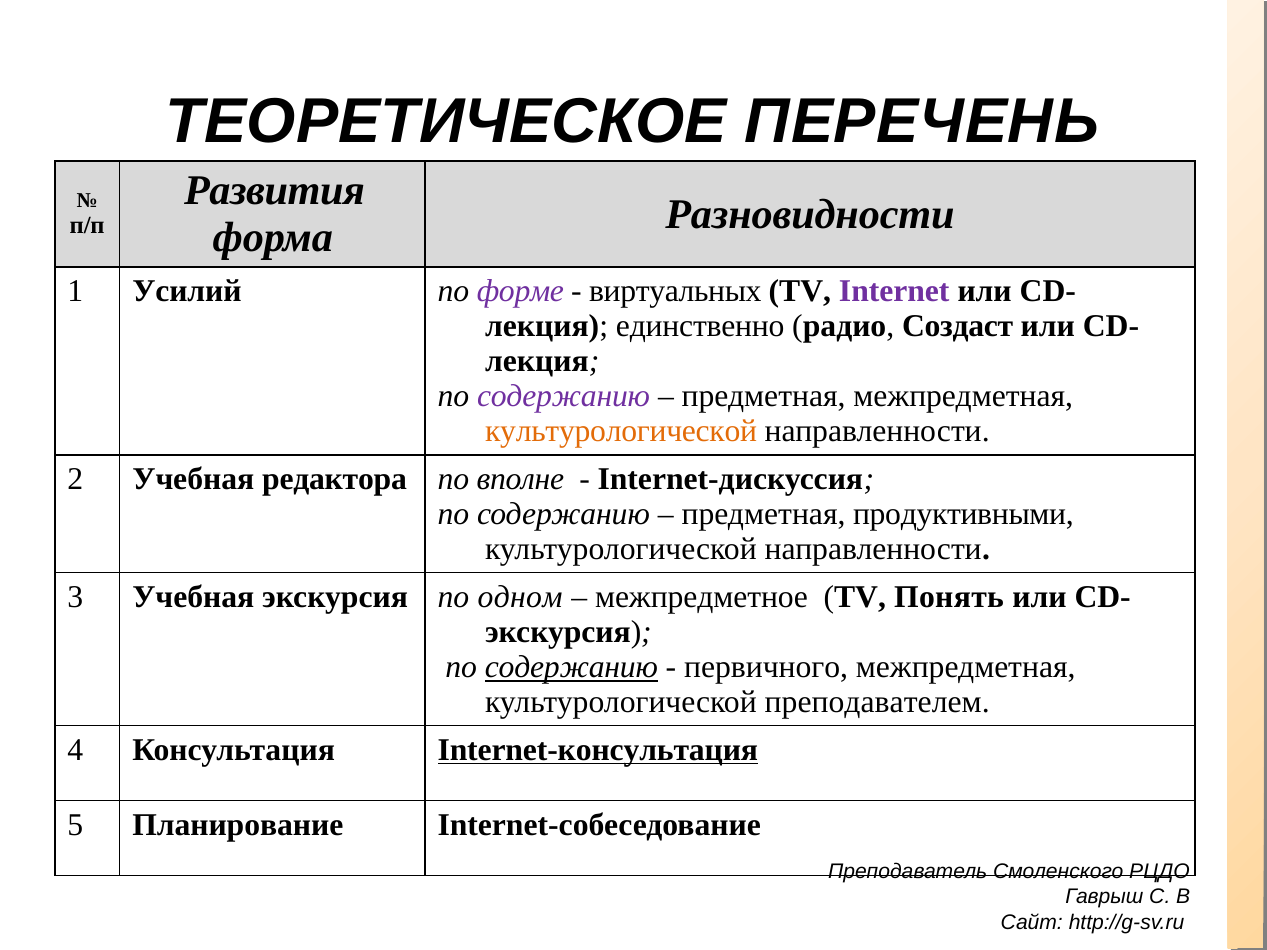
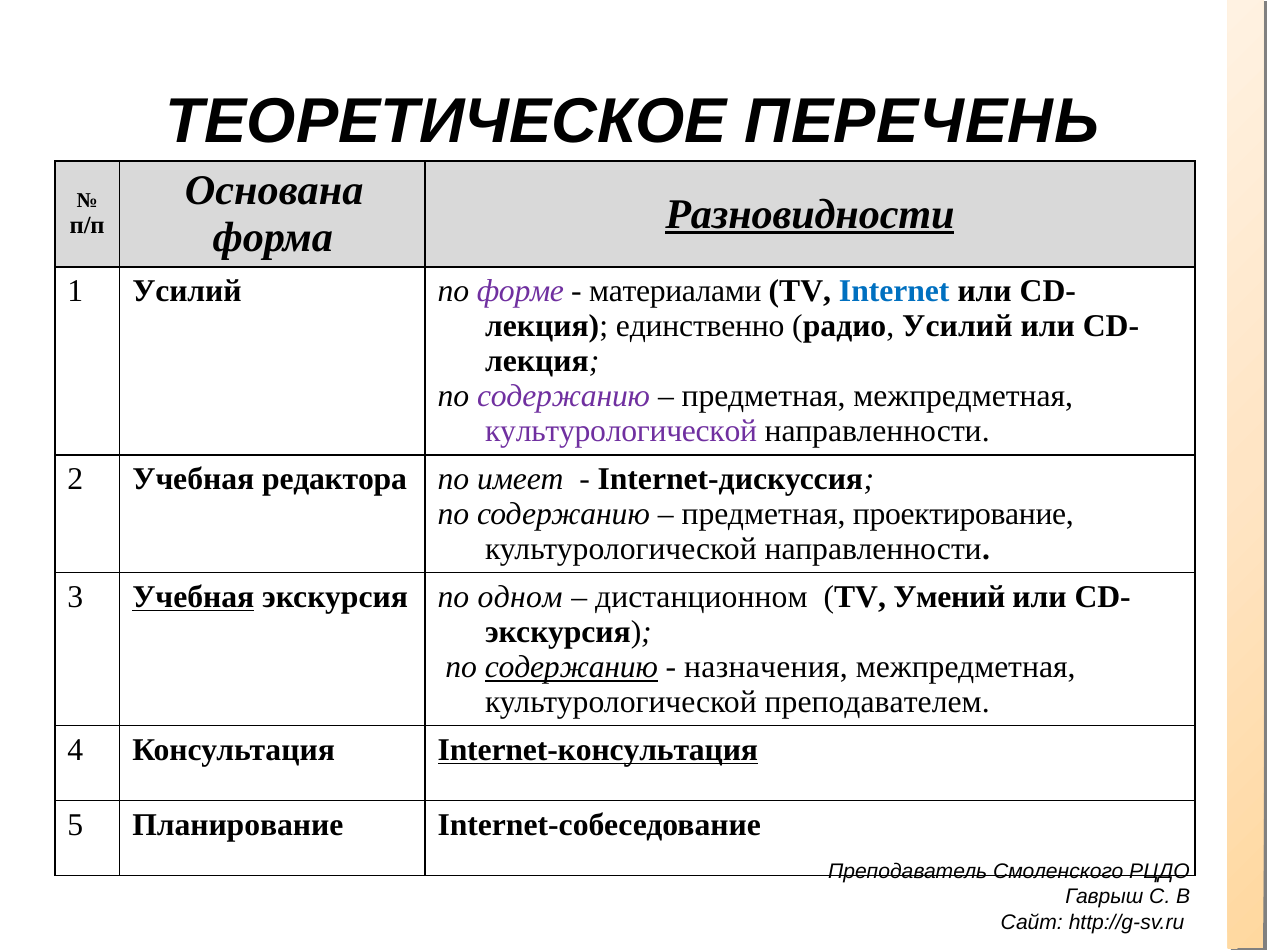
Развития: Развития -> Основана
Разновидности underline: none -> present
виртуальных: виртуальных -> материалами
Internet colour: purple -> blue
радио Создаст: Создаст -> Усилий
культурологической at (621, 431) colour: orange -> purple
вполне: вполне -> имеет
продуктивными: продуктивными -> проектирование
Учебная at (193, 597) underline: none -> present
межпредметное: межпредметное -> дистанционном
Понять: Понять -> Умений
первичного: первичного -> назначения
